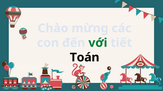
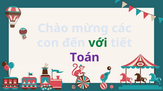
Toán colour: black -> purple
